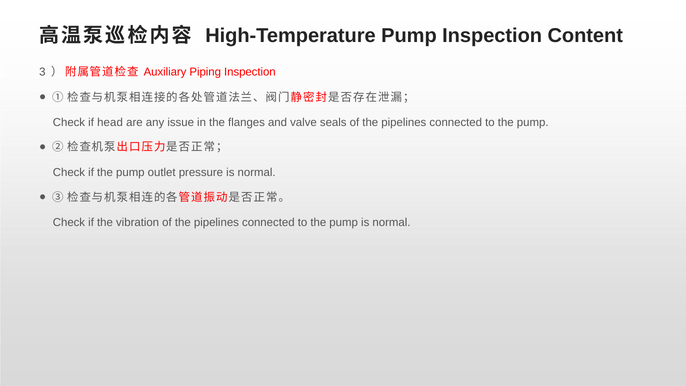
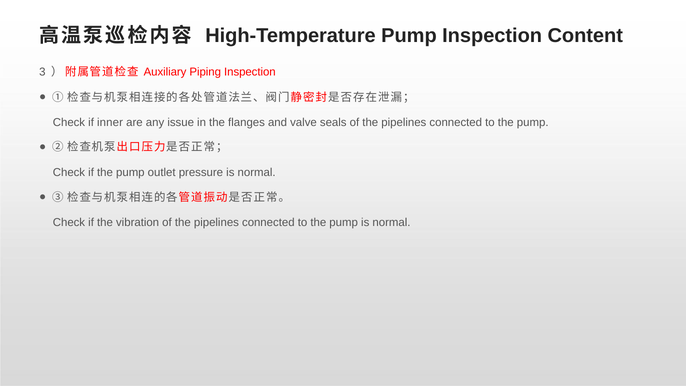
head: head -> inner
